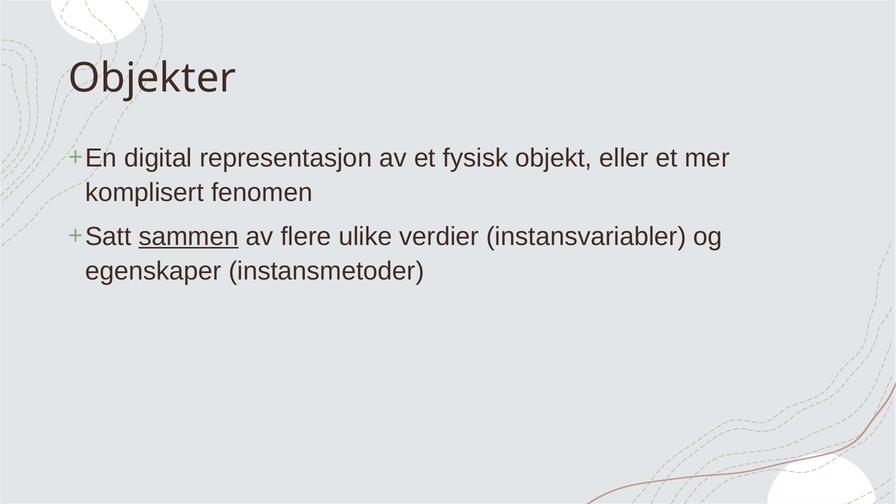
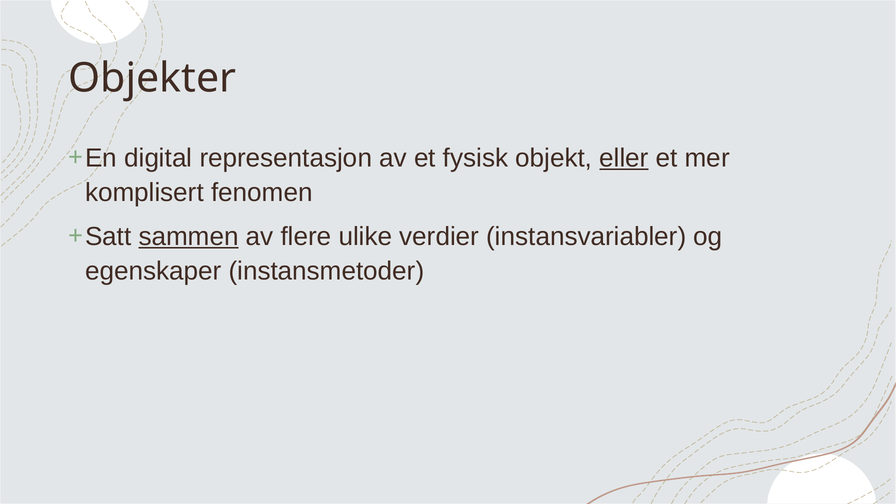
eller underline: none -> present
